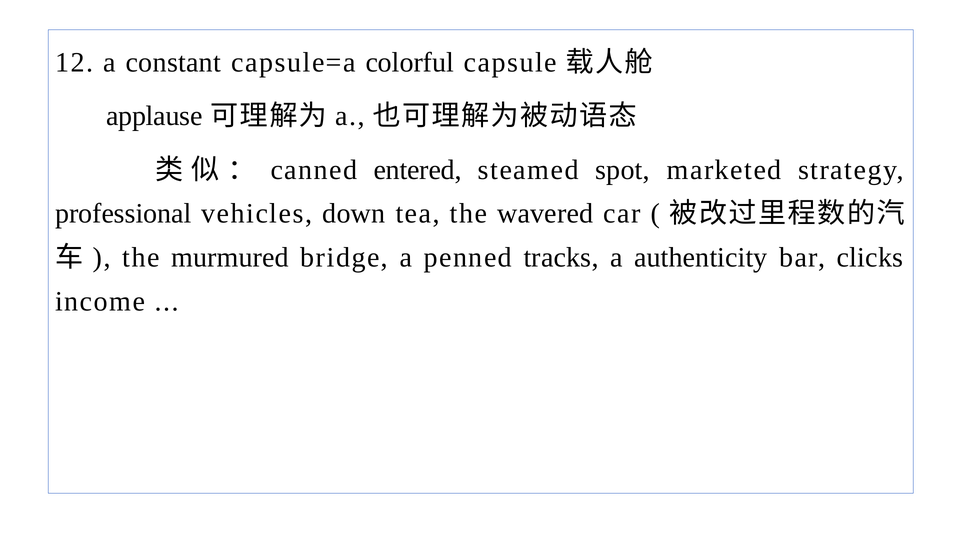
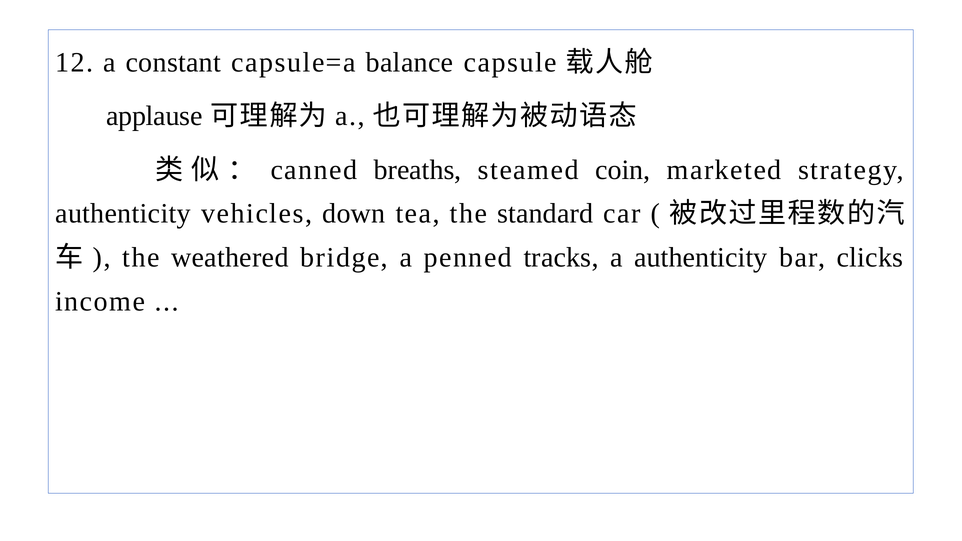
colorful: colorful -> balance
entered: entered -> breaths
spot: spot -> coin
professional at (123, 214): professional -> authenticity
wavered: wavered -> standard
murmured: murmured -> weathered
